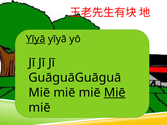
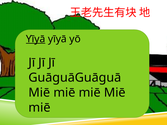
Miē at (115, 93) underline: present -> none
